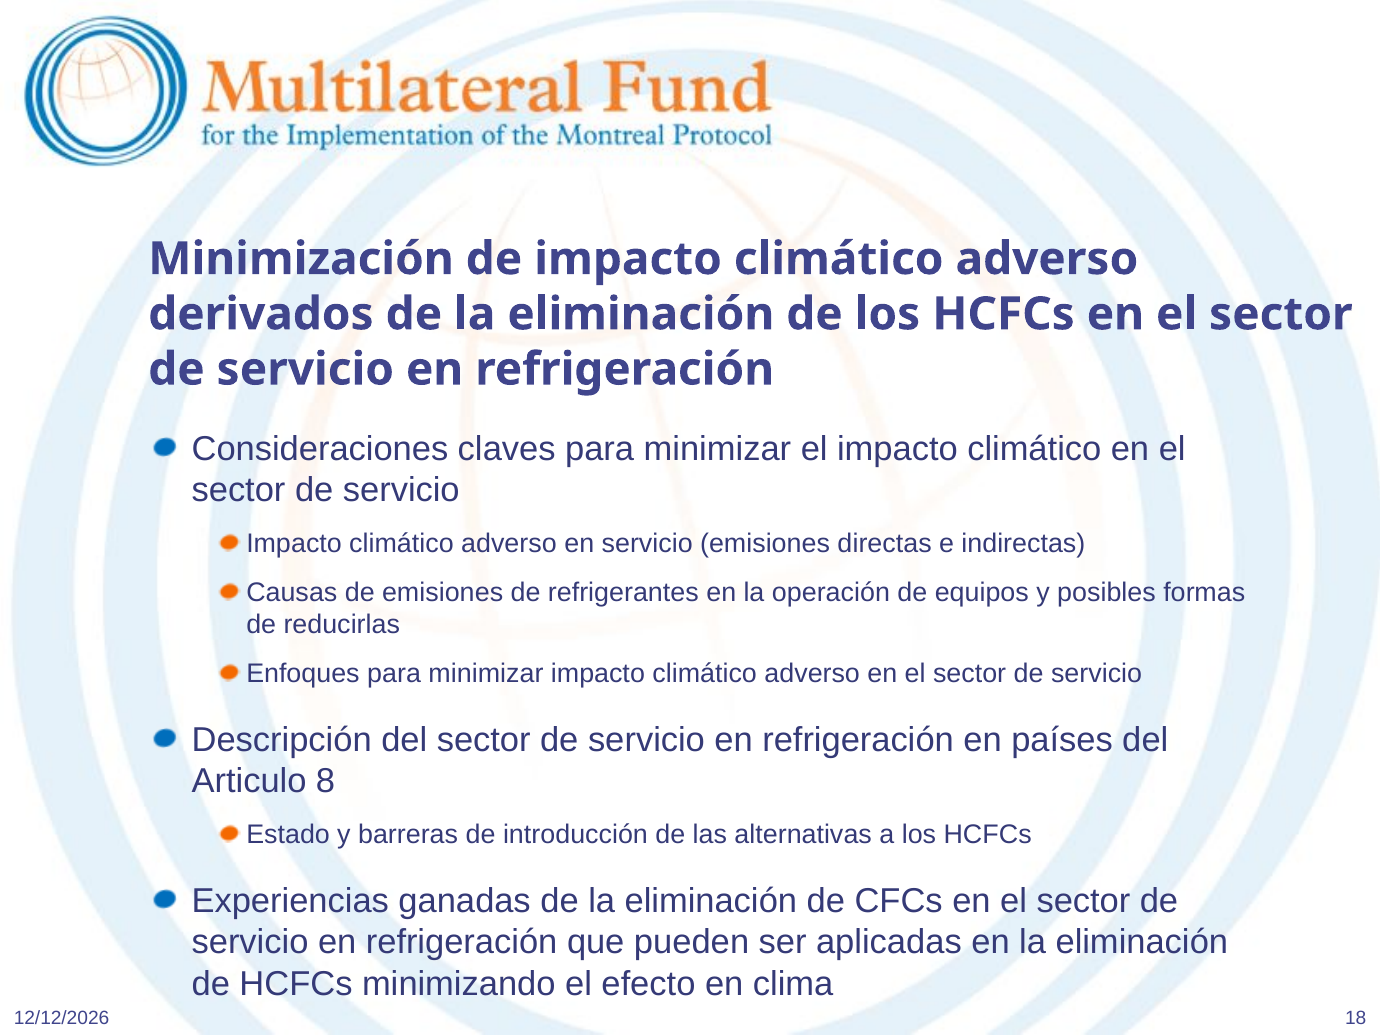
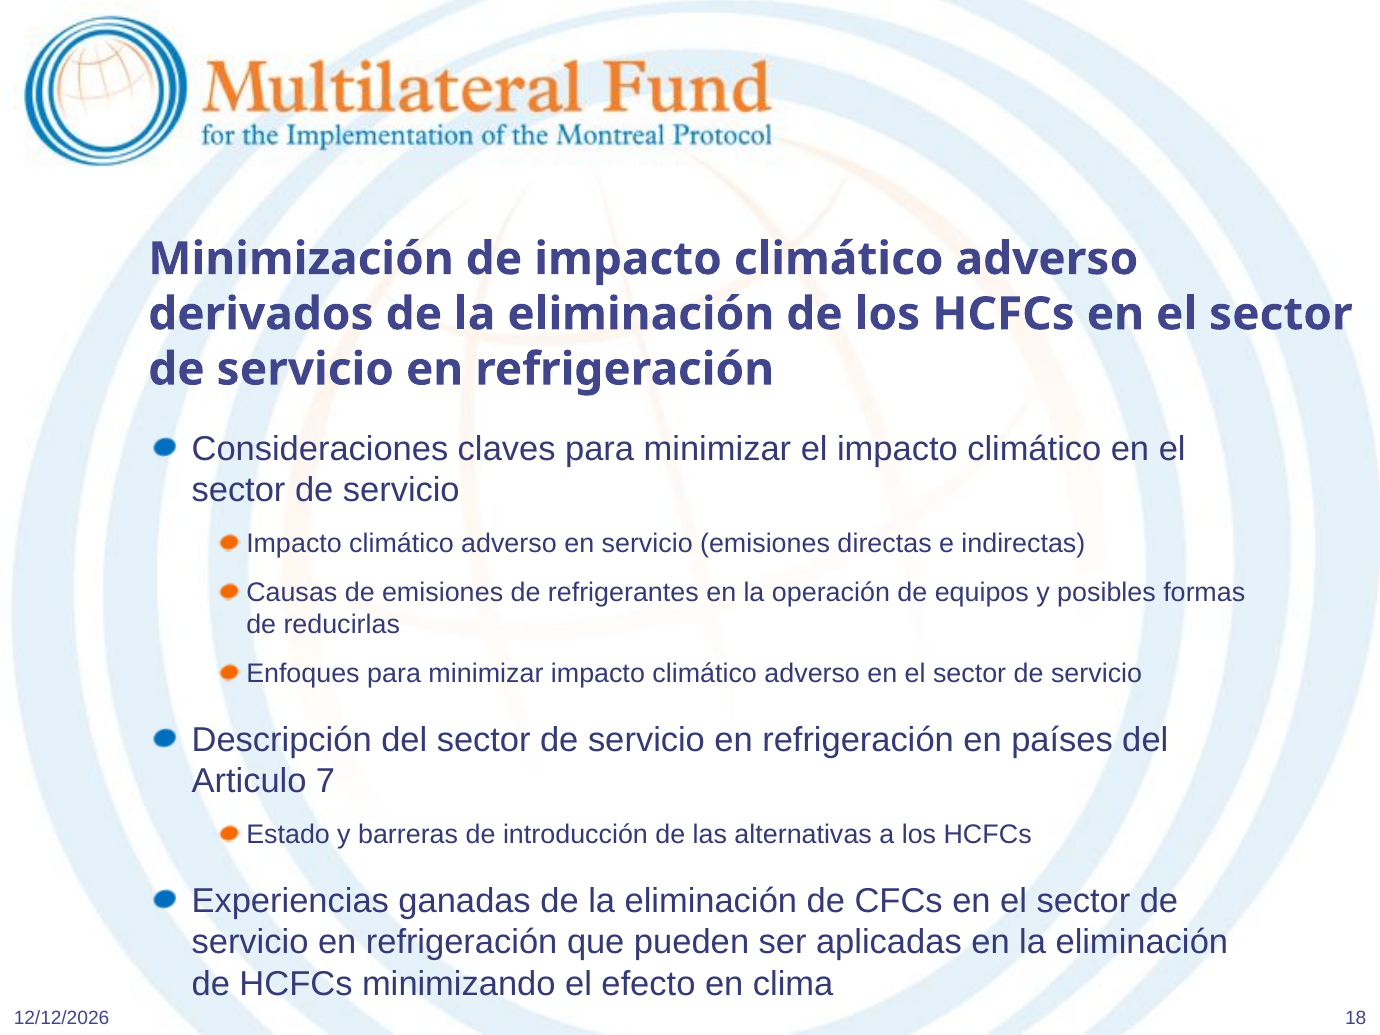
8: 8 -> 7
